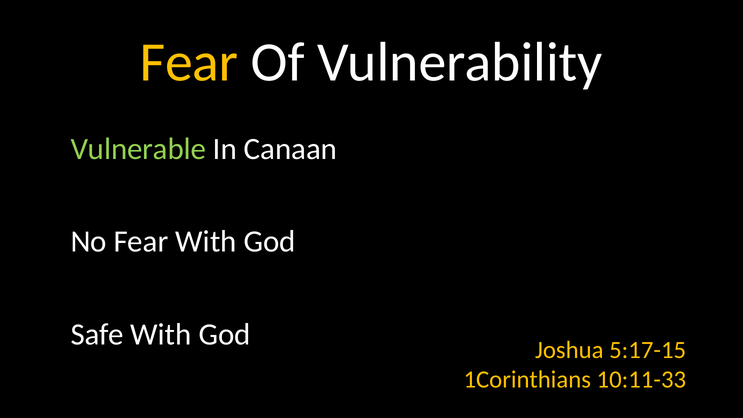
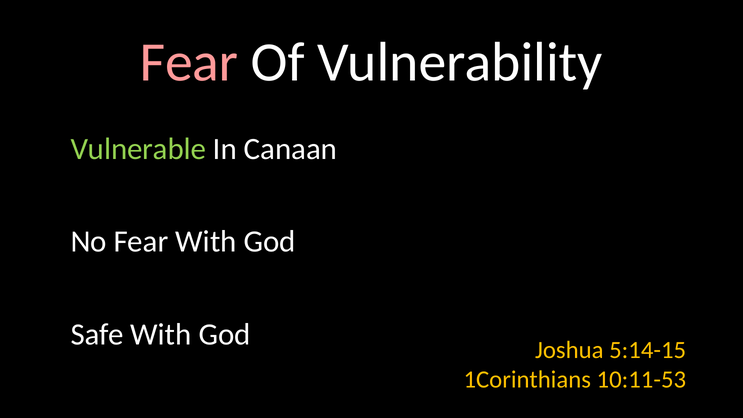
Fear at (189, 62) colour: yellow -> pink
5:17-15: 5:17-15 -> 5:14-15
10:11-33: 10:11-33 -> 10:11-53
